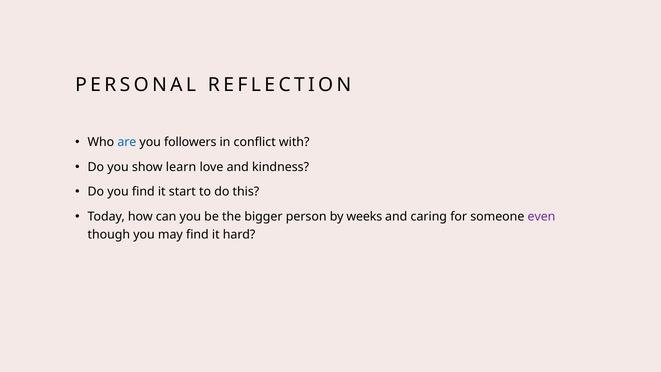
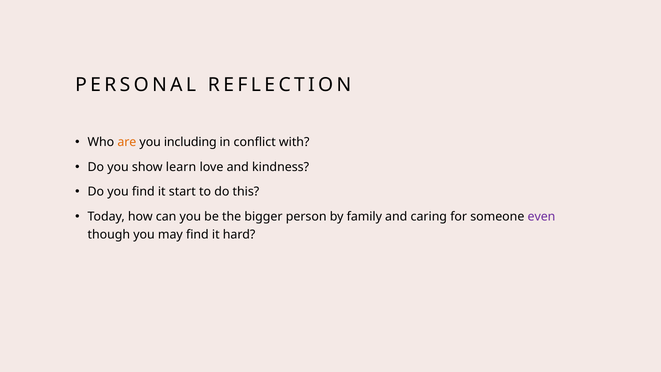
are colour: blue -> orange
followers: followers -> including
weeks: weeks -> family
